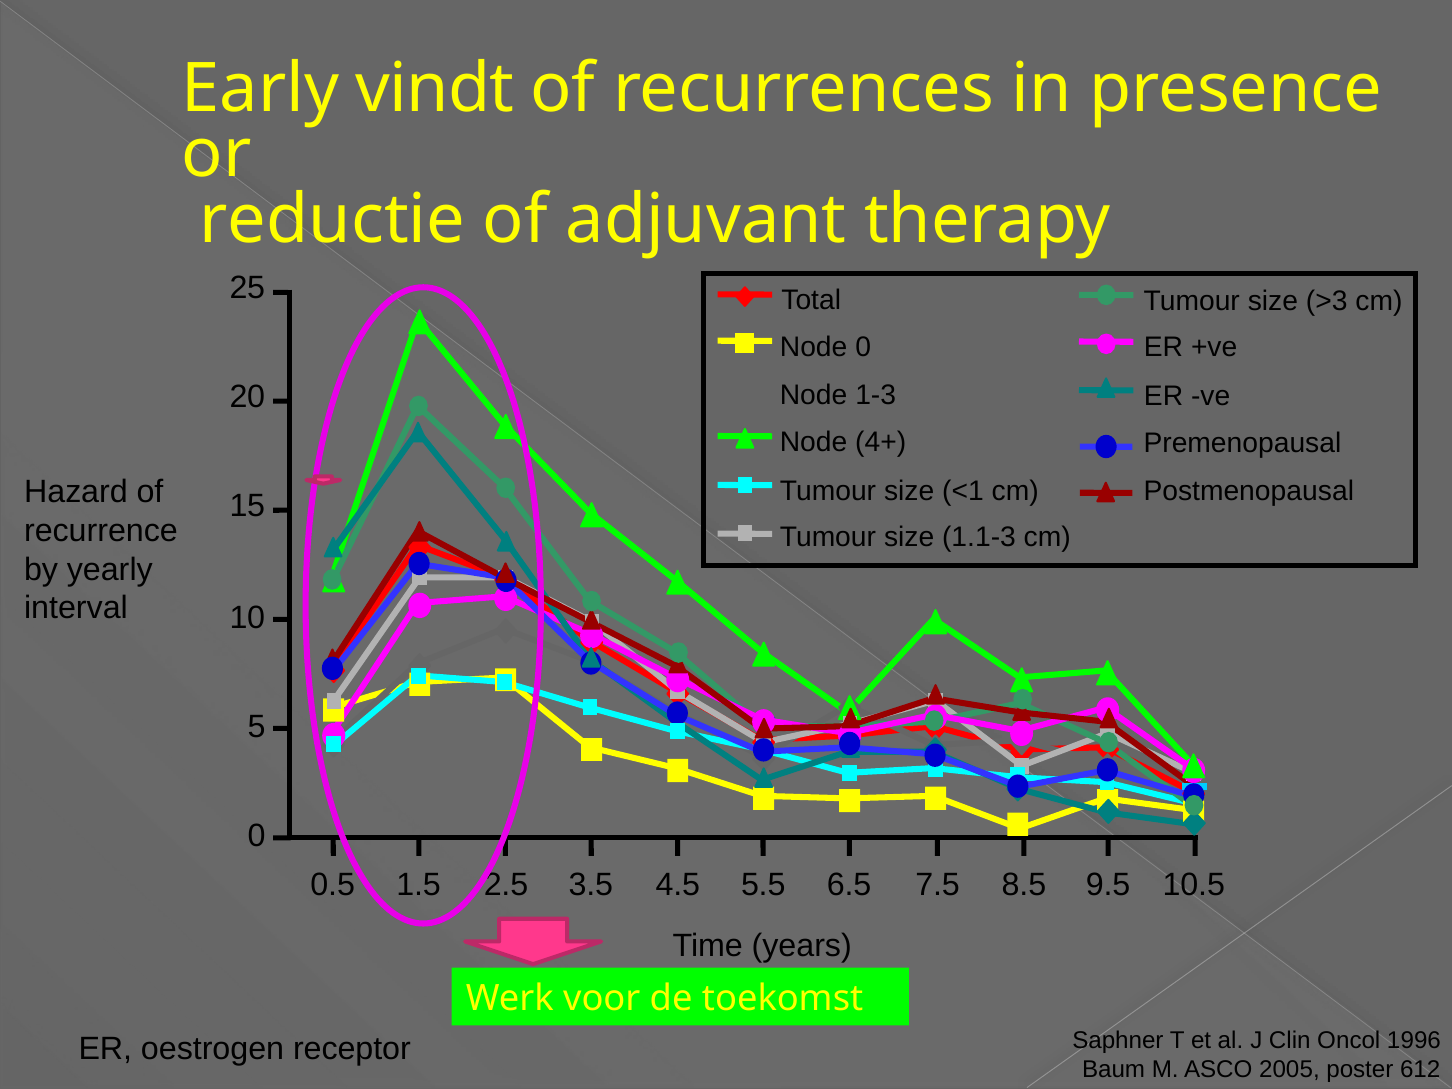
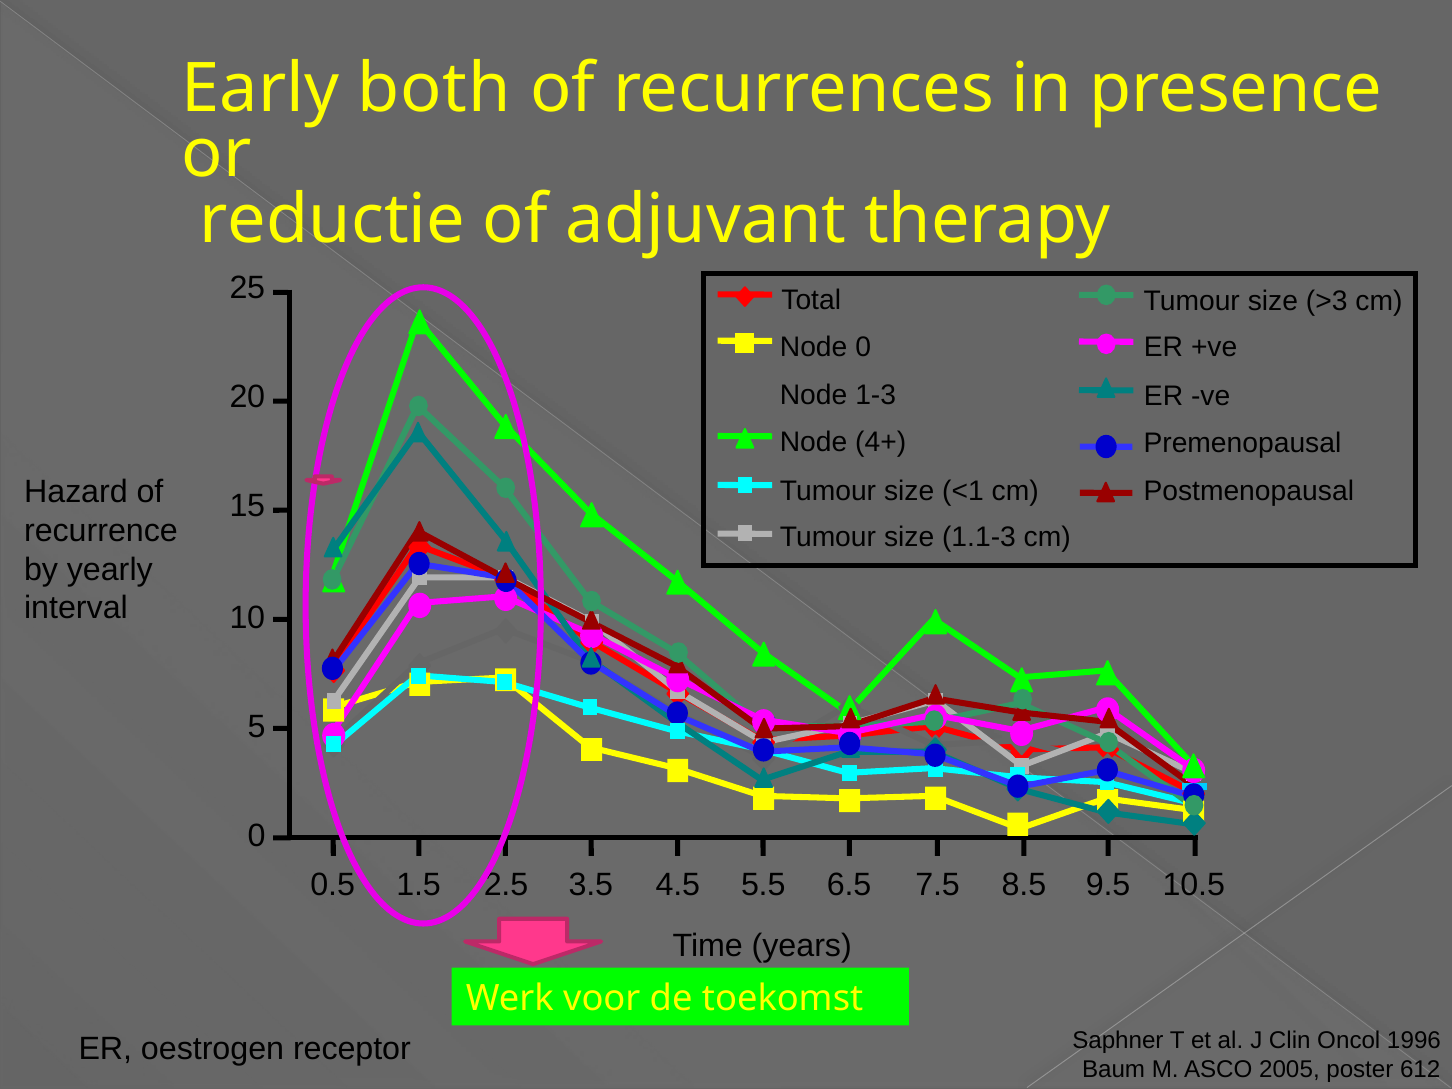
vindt: vindt -> both
